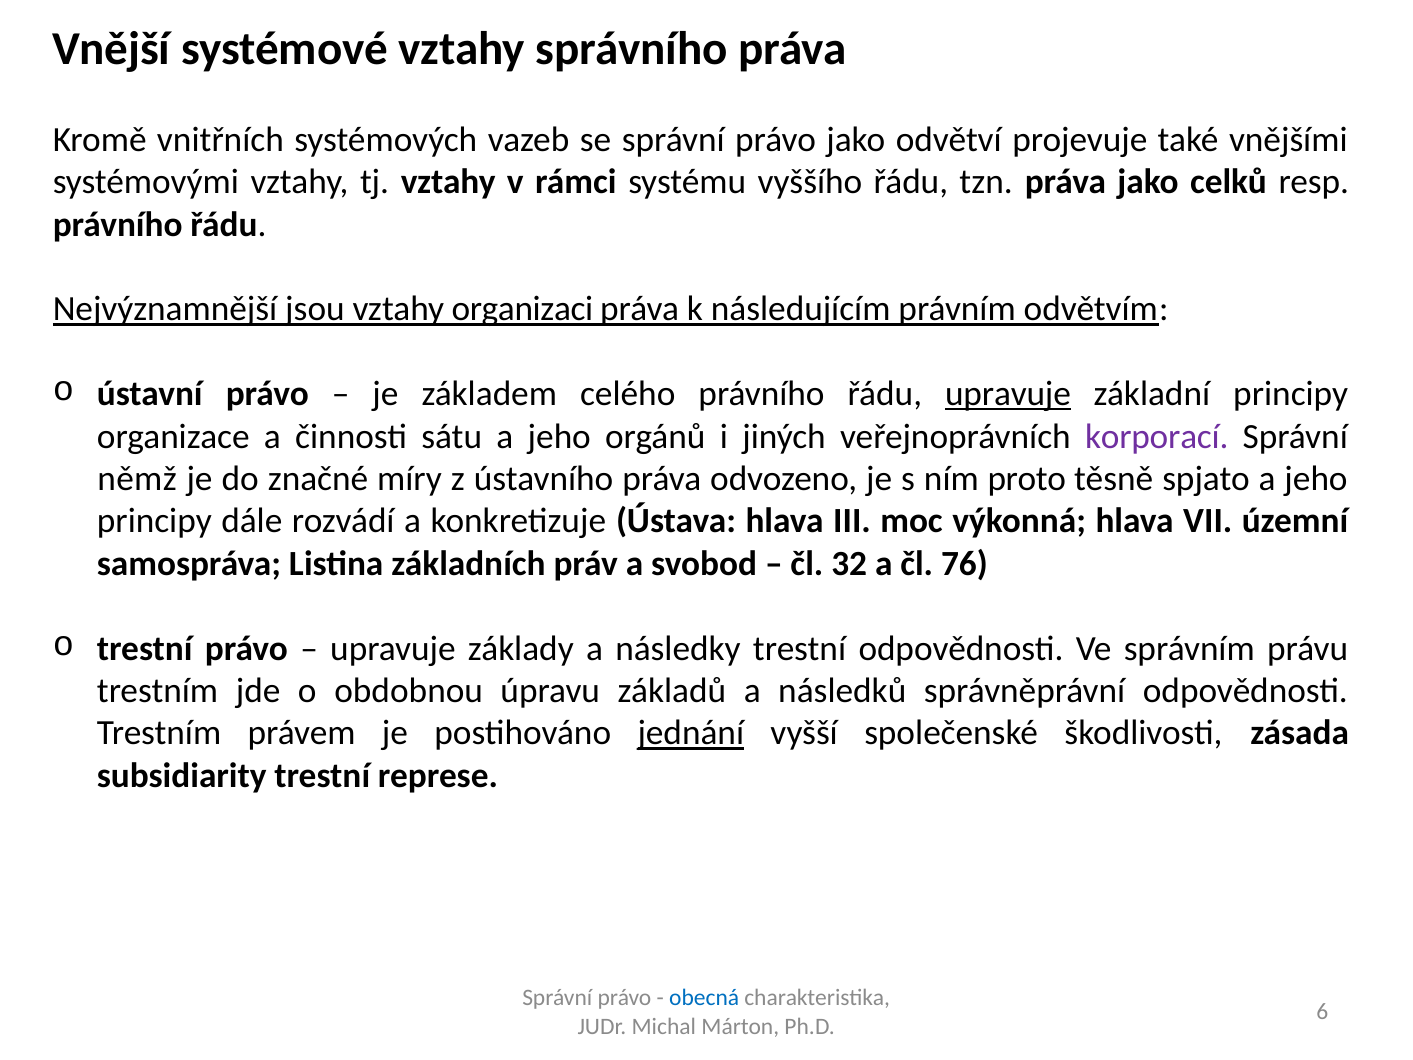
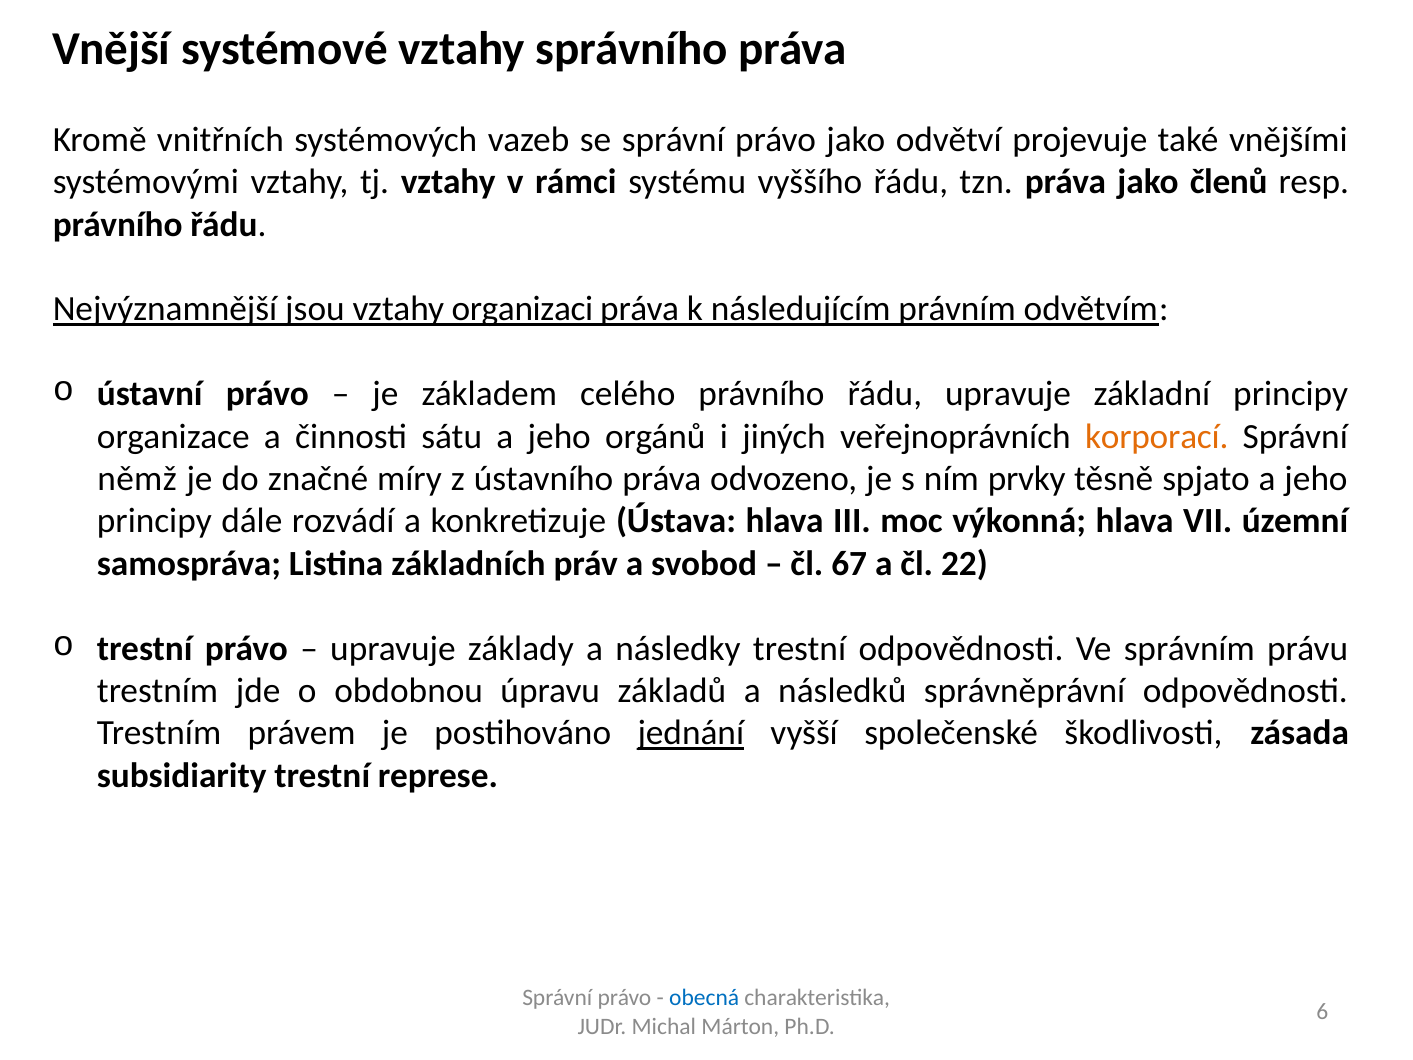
celků: celků -> členů
upravuje at (1008, 394) underline: present -> none
korporací colour: purple -> orange
proto: proto -> prvky
32: 32 -> 67
76: 76 -> 22
